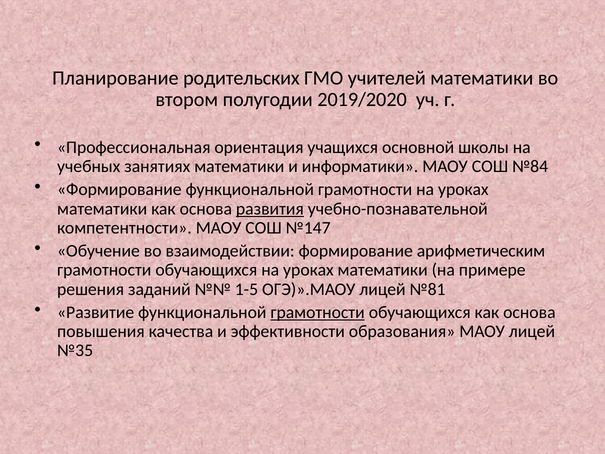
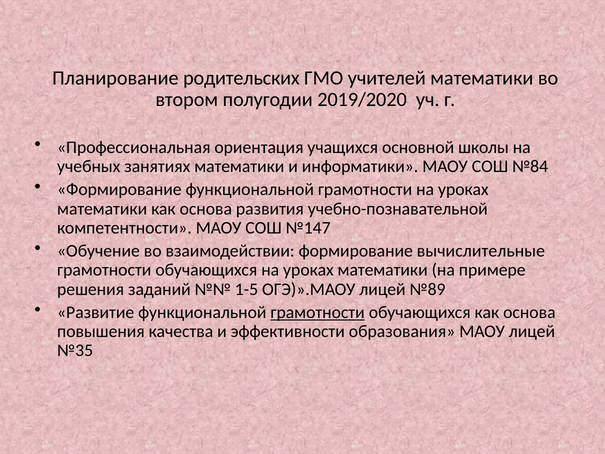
развития underline: present -> none
арифметическим: арифметическим -> вычислительные
№81: №81 -> №89
